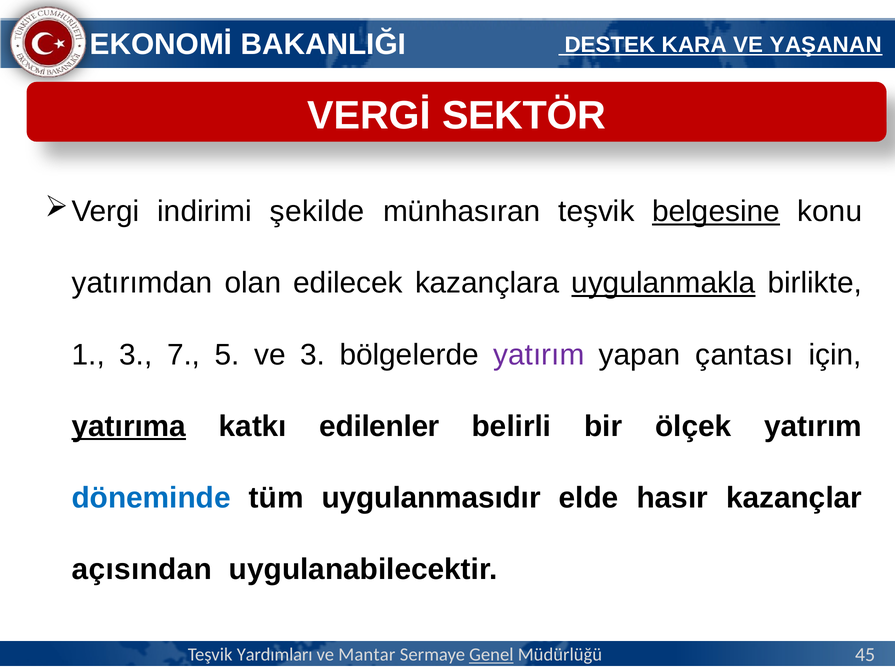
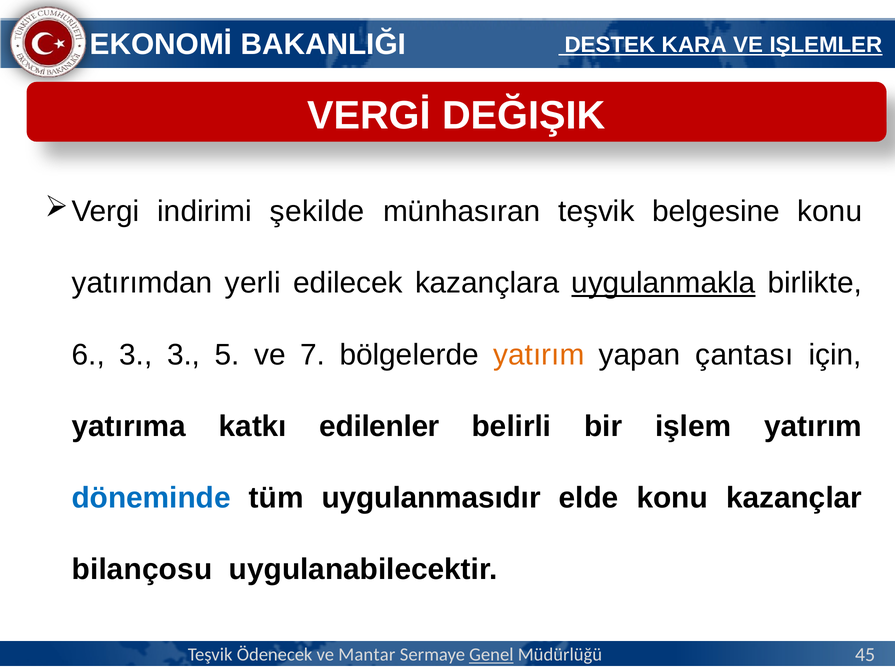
YAŞANAN: YAŞANAN -> IŞLEMLER
SEKTÖR: SEKTÖR -> DEĞIŞIK
belgesine underline: present -> none
olan: olan -> yerli
1: 1 -> 6
3 7: 7 -> 3
ve 3: 3 -> 7
yatırım at (539, 355) colour: purple -> orange
yatırıma underline: present -> none
ölçek: ölçek -> işlem
elde hasır: hasır -> konu
açısından: açısından -> bilançosu
Yardımları: Yardımları -> Ödenecek
